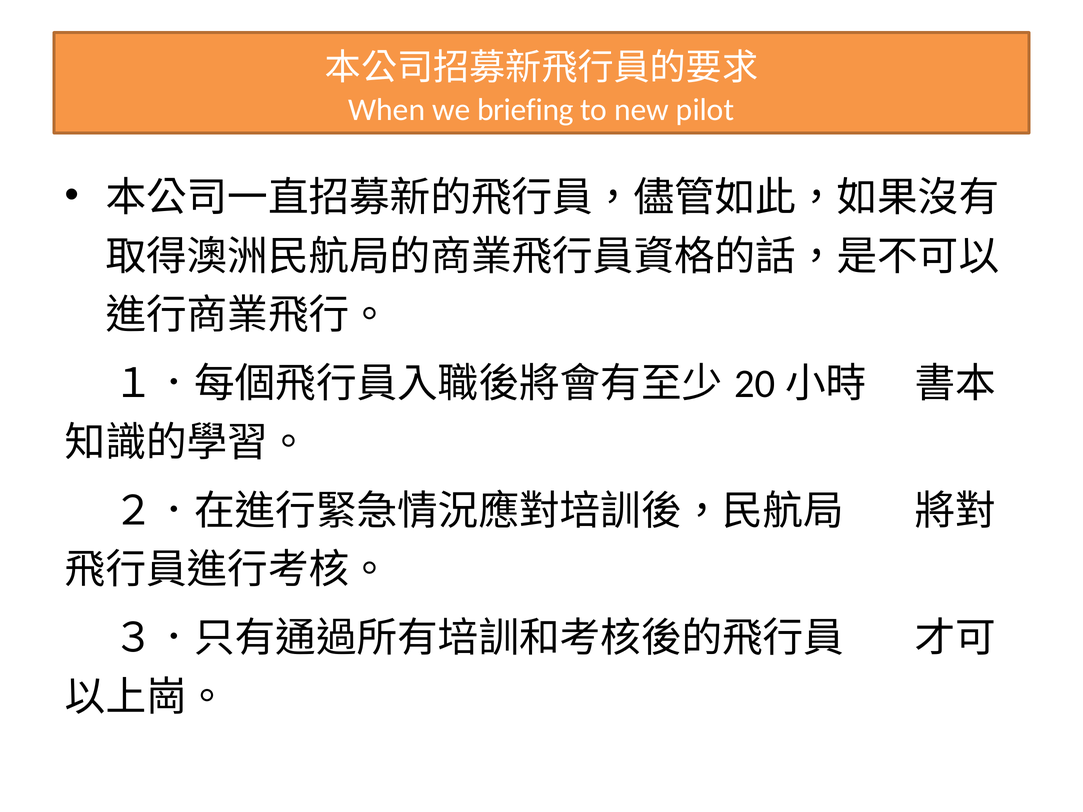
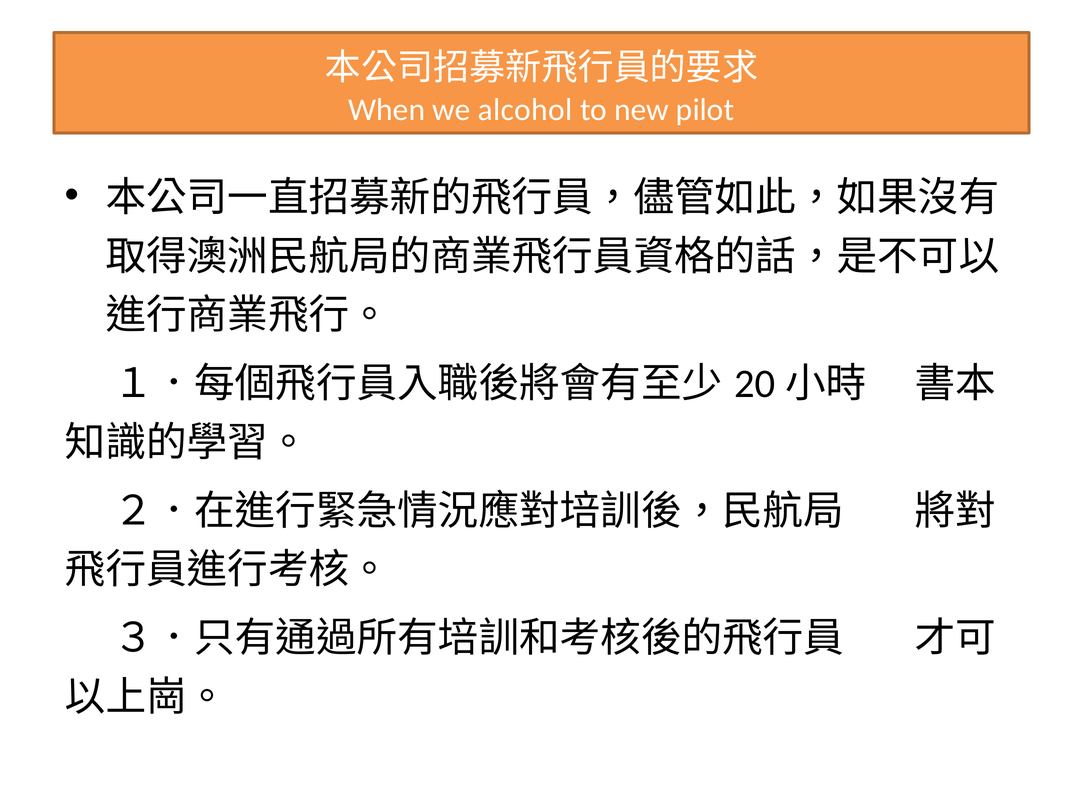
briefing: briefing -> alcohol
